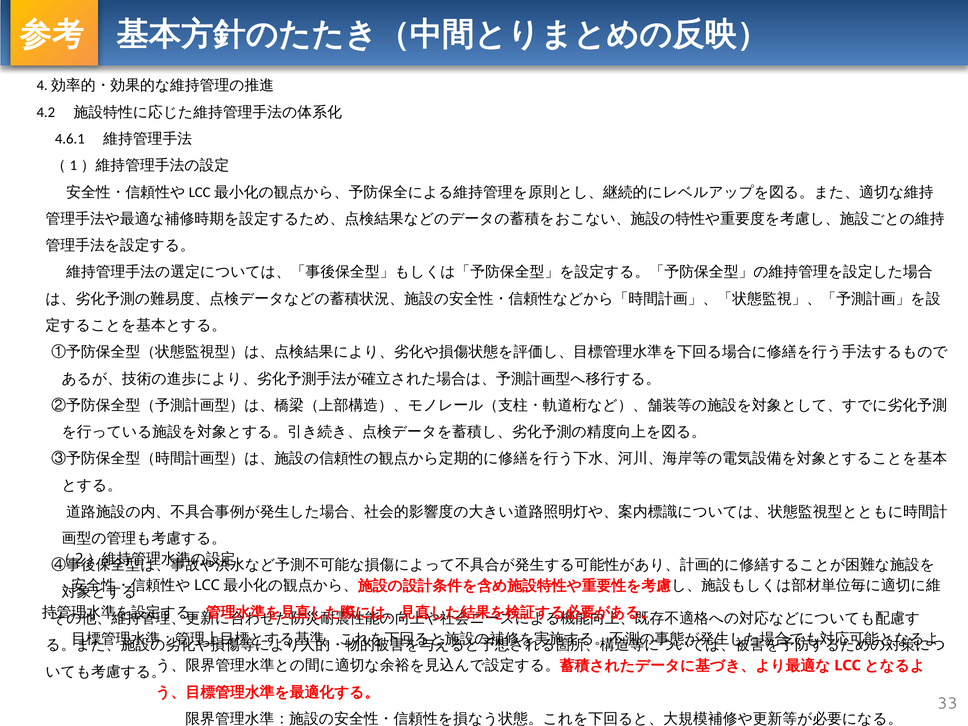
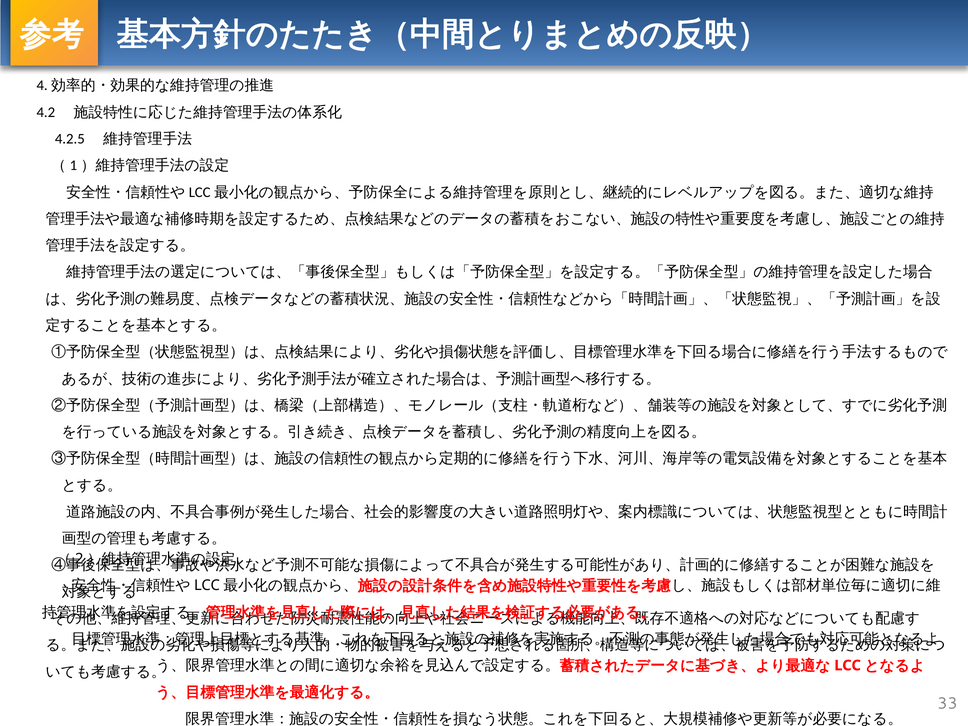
4.6.1: 4.6.1 -> 4.2.5
